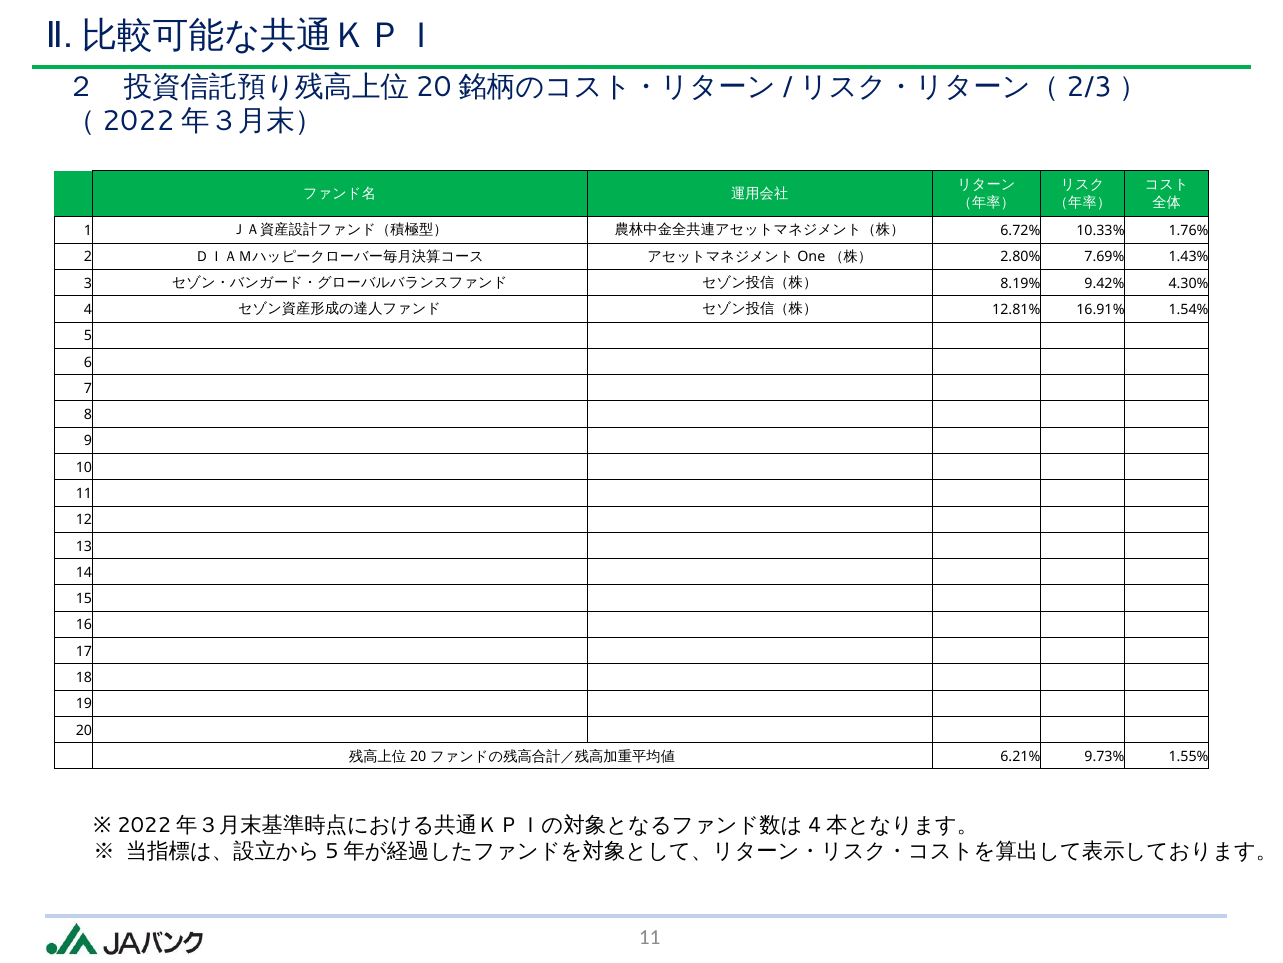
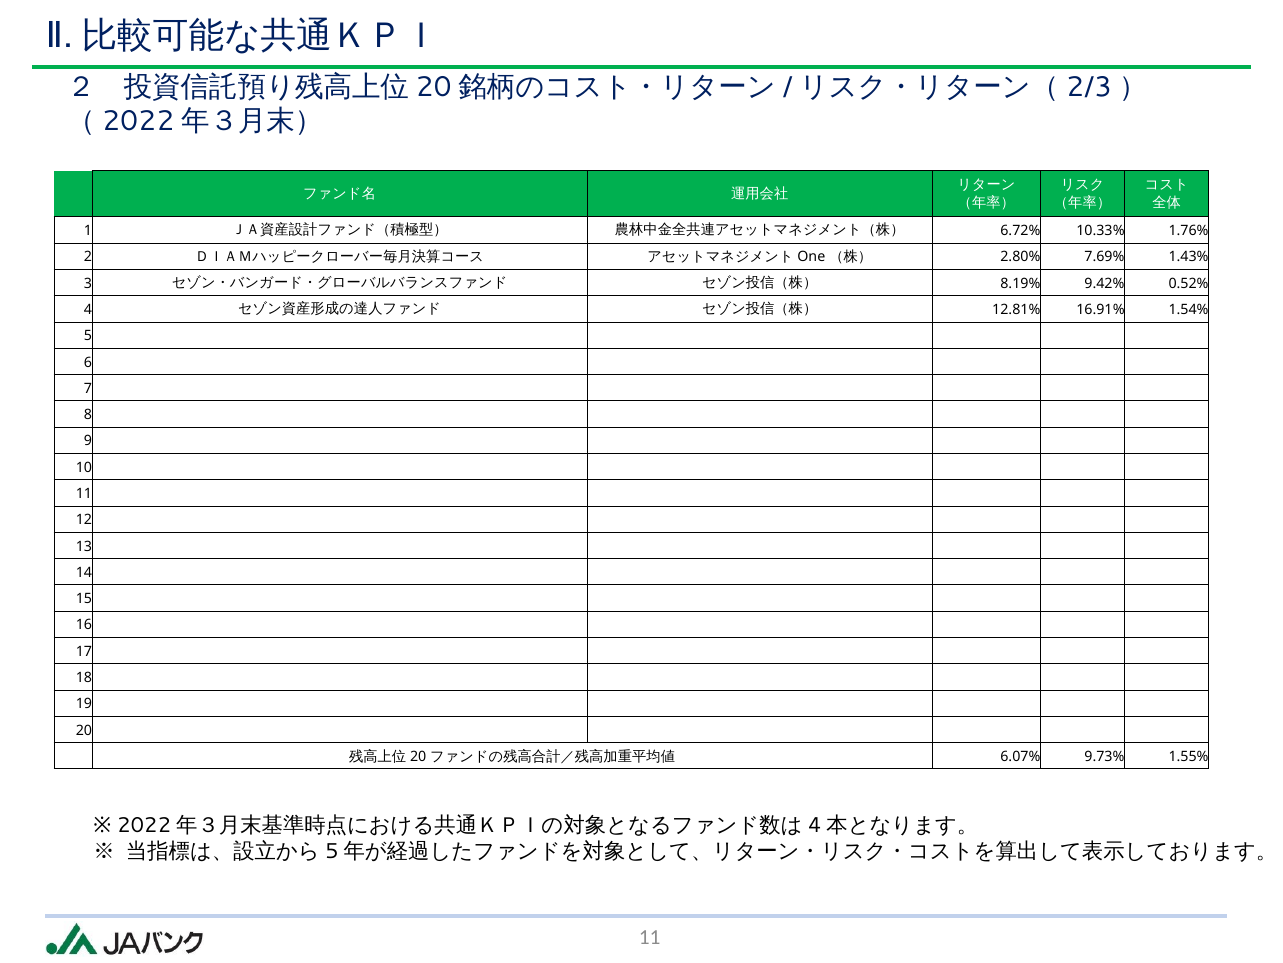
4.30%: 4.30% -> 0.52%
6.21%: 6.21% -> 6.07%
